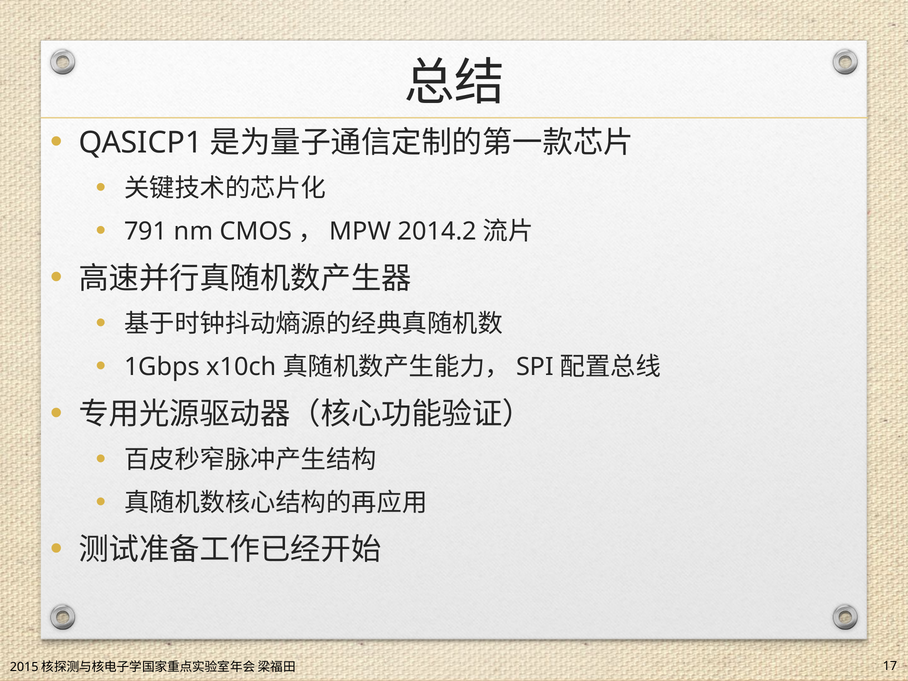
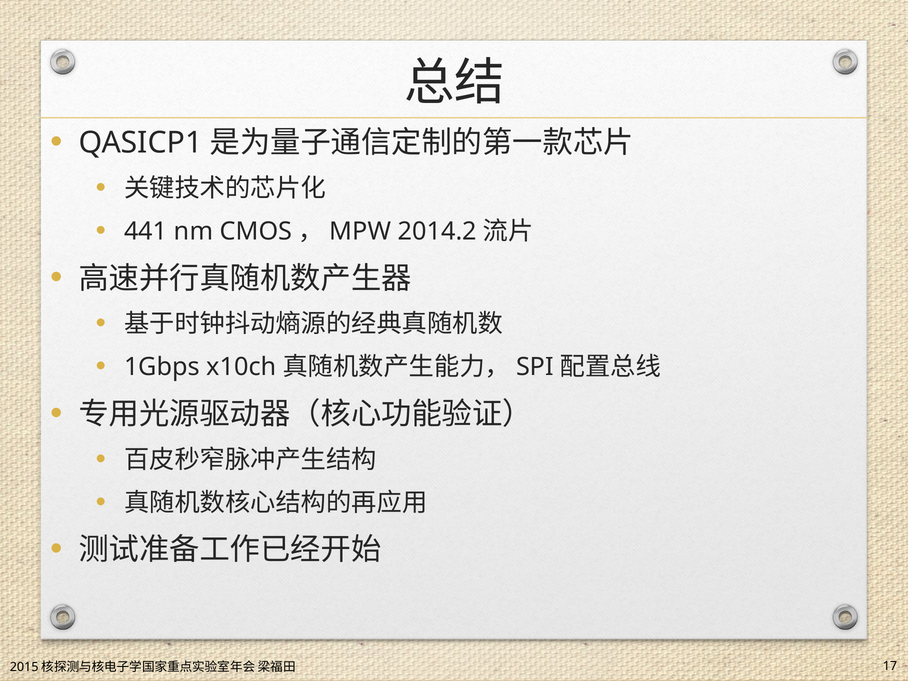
791: 791 -> 441
